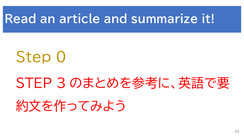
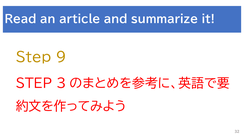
0: 0 -> 9
